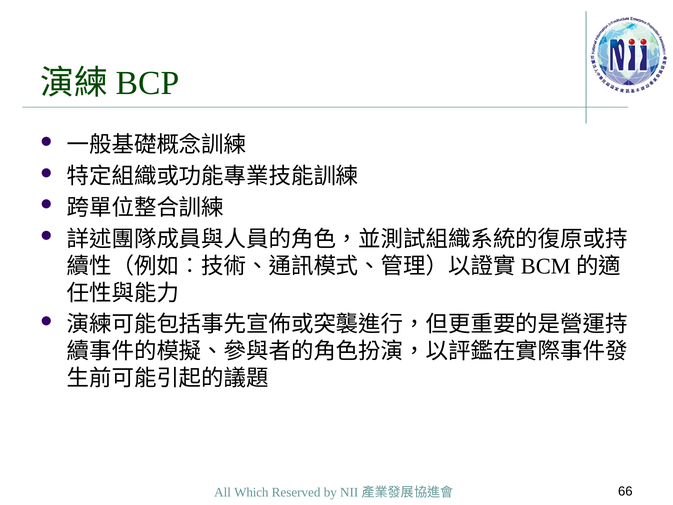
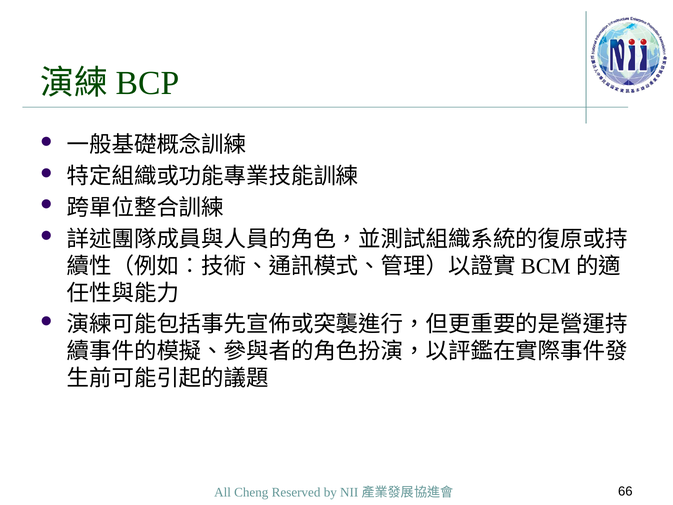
Which: Which -> Cheng
